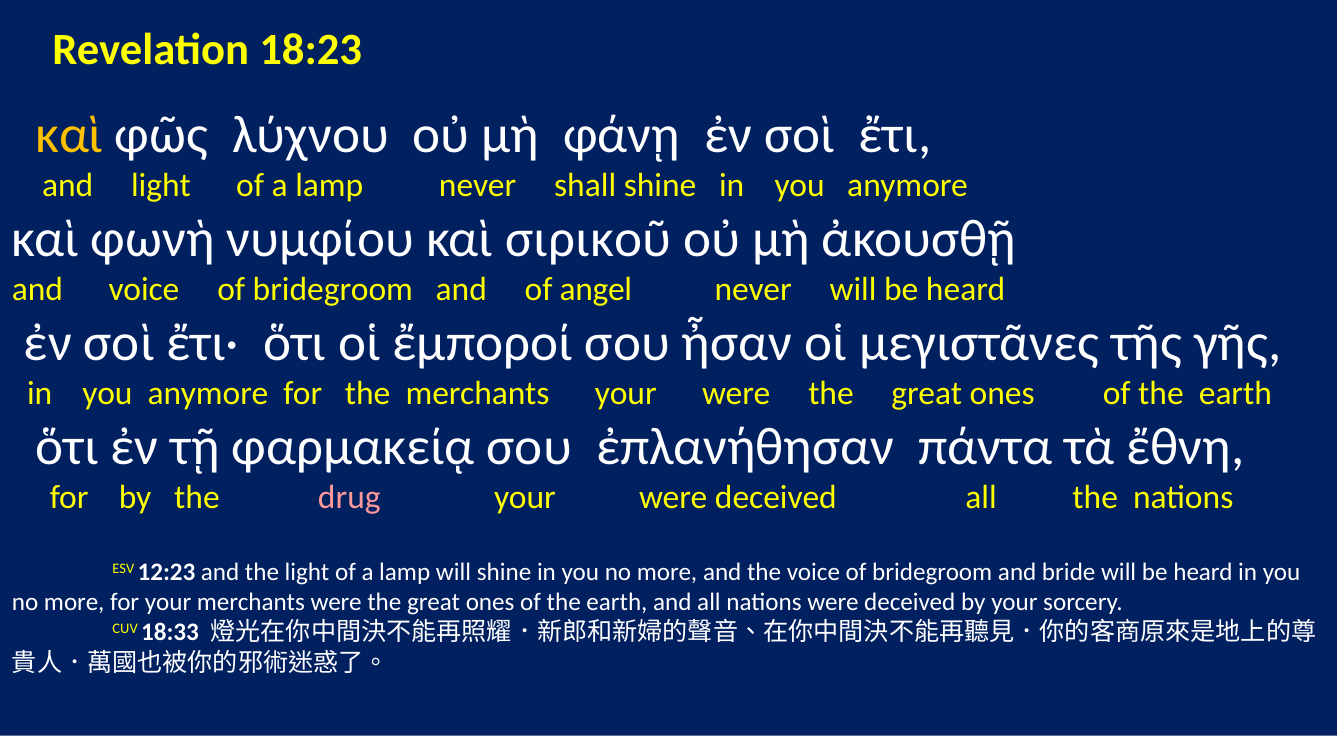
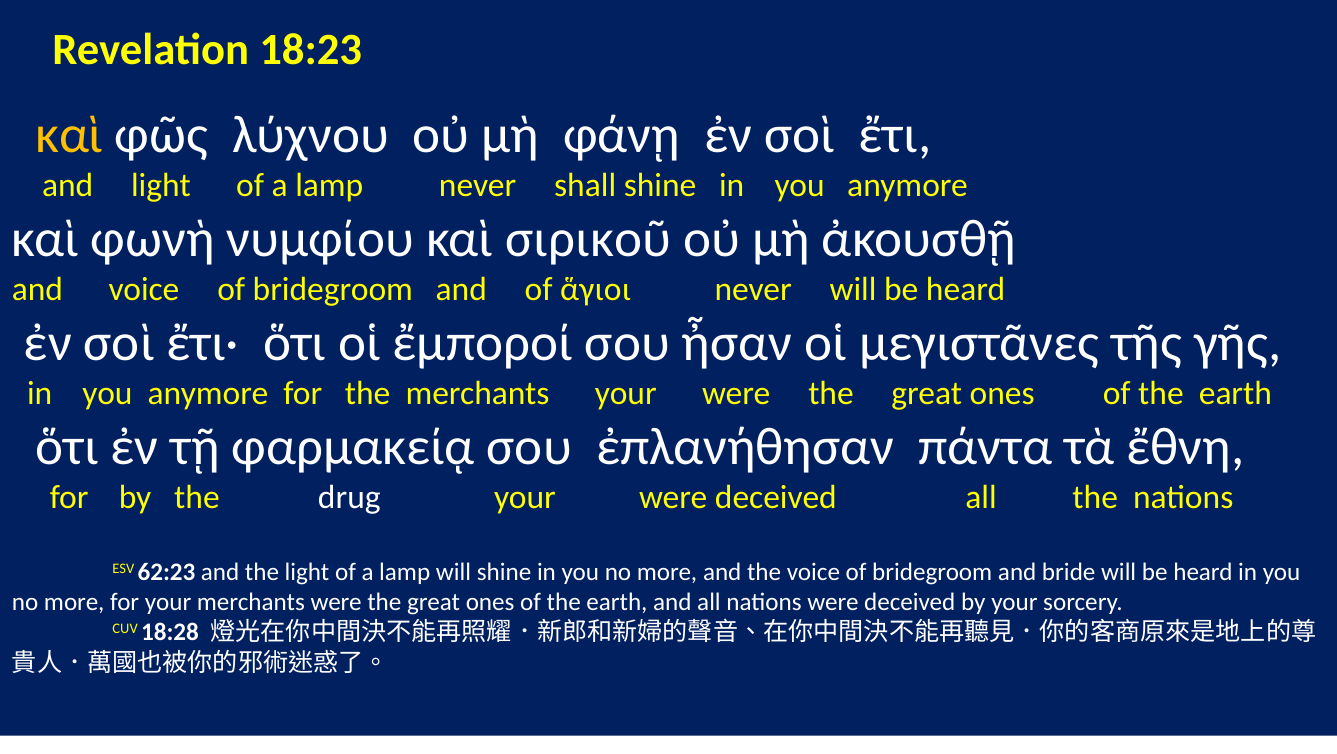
angel: angel -> ἅγιοι
drug colour: pink -> white
12:23: 12:23 -> 62:23
18:33: 18:33 -> 18:28
